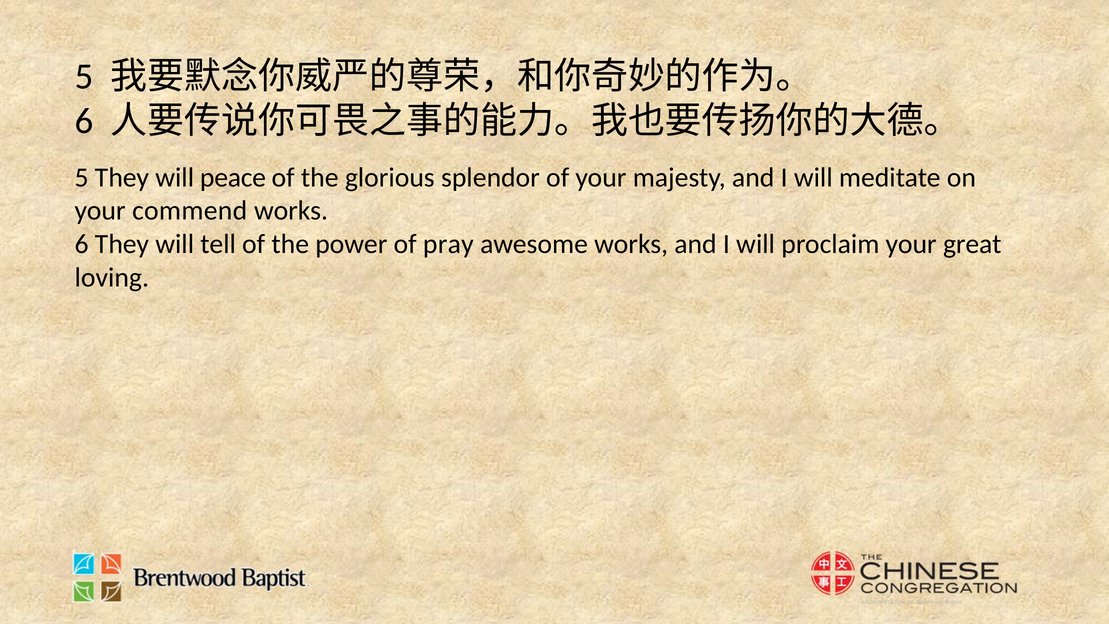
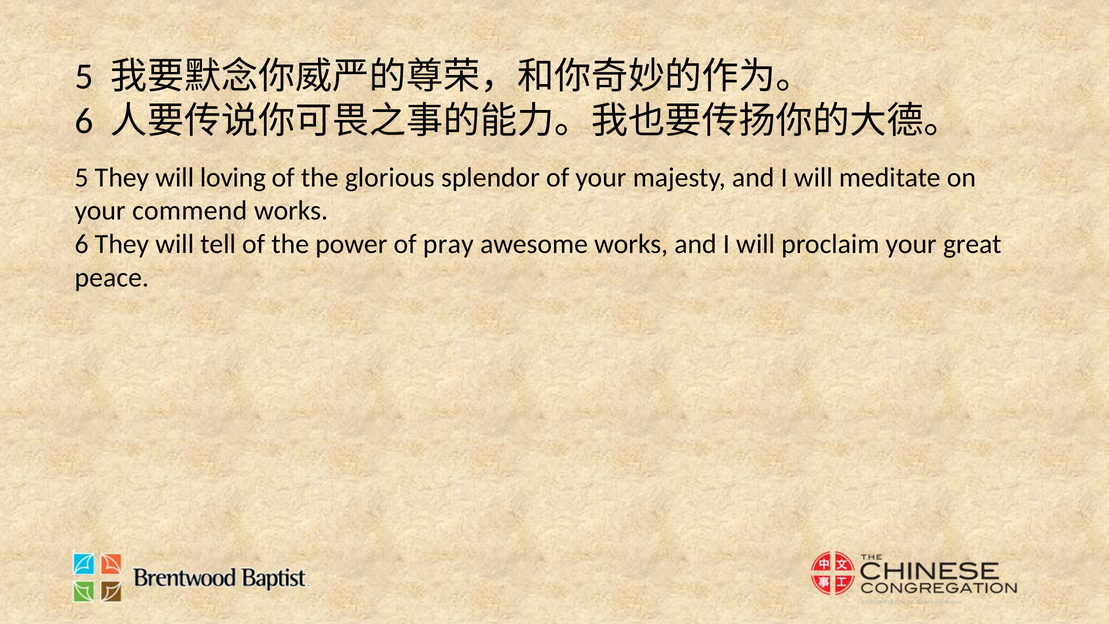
peace: peace -> loving
loving: loving -> peace
